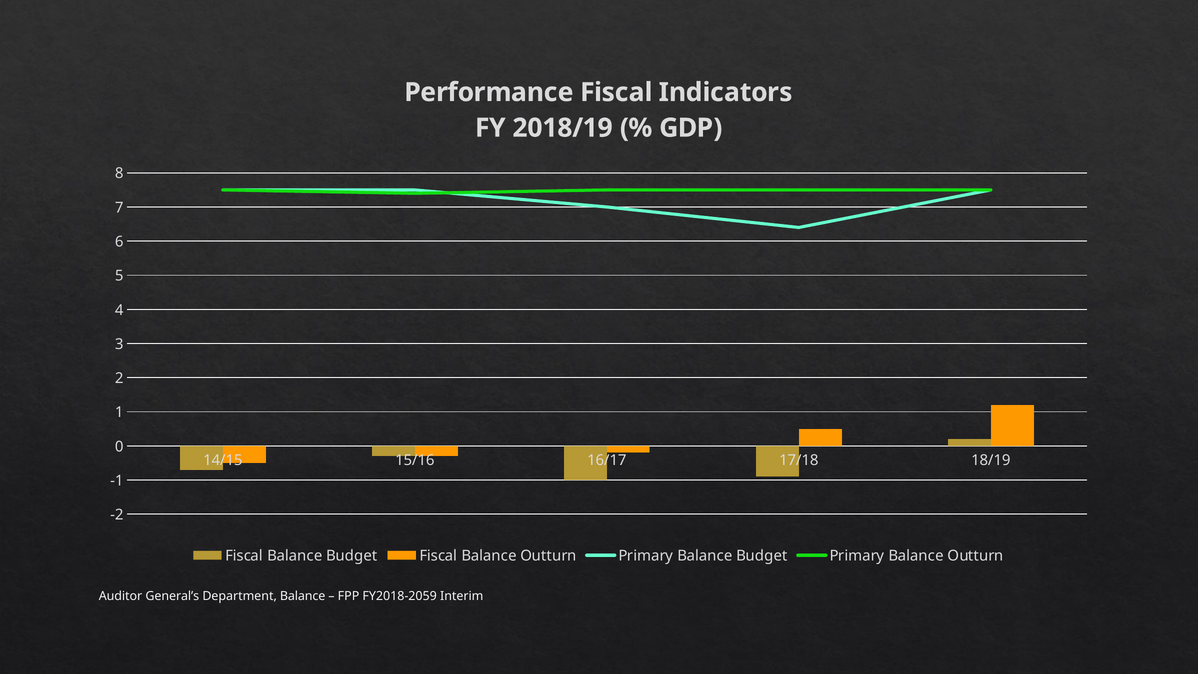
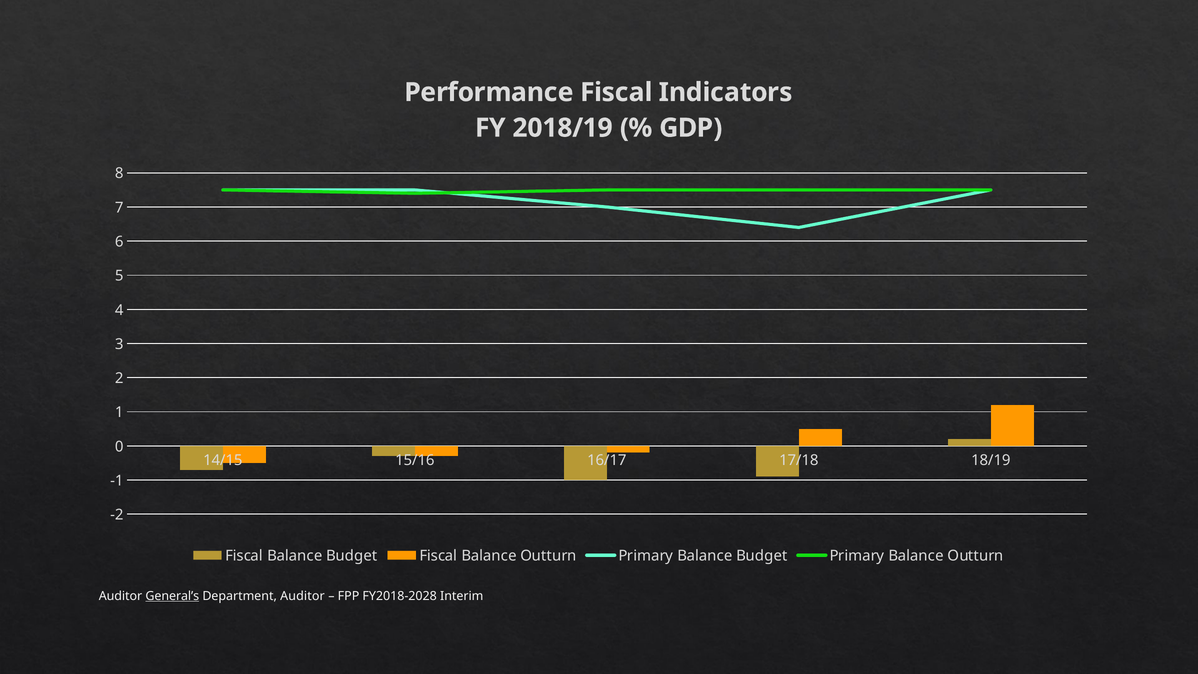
General’s underline: none -> present
Department Balance: Balance -> Auditor
FY2018-2059: FY2018-2059 -> FY2018-2028
